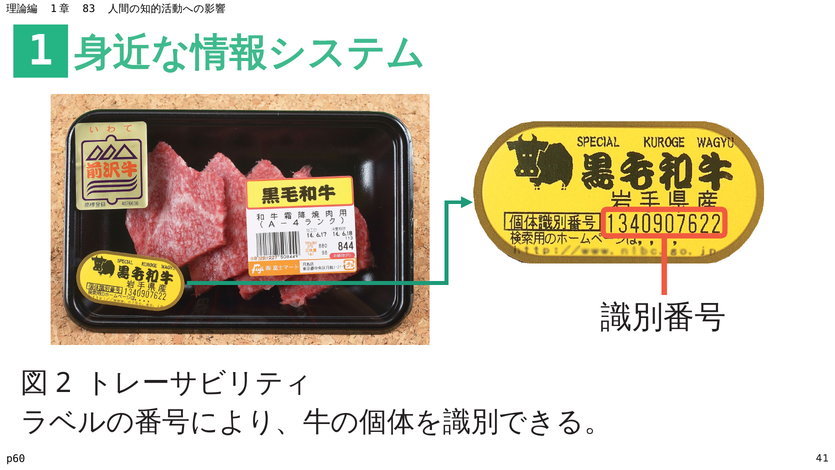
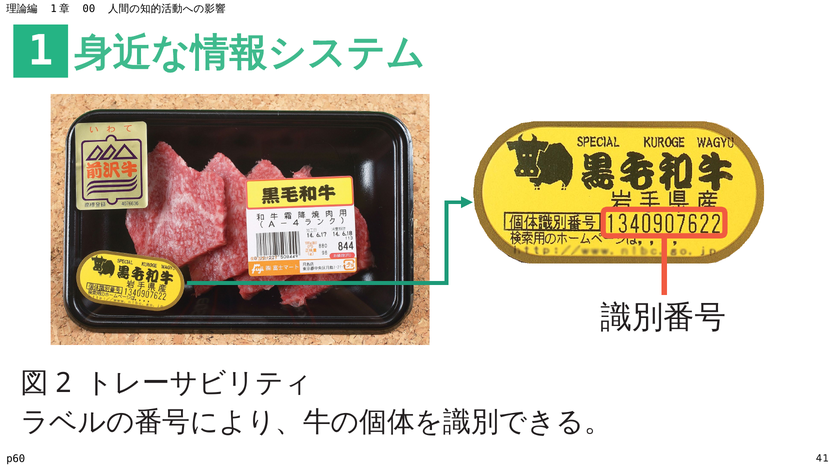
83: 83 -> 00
